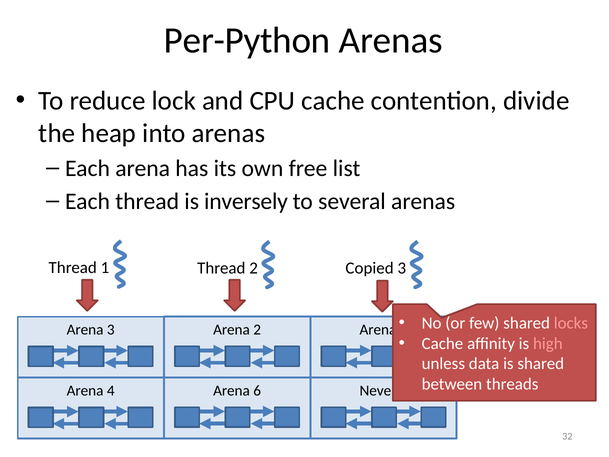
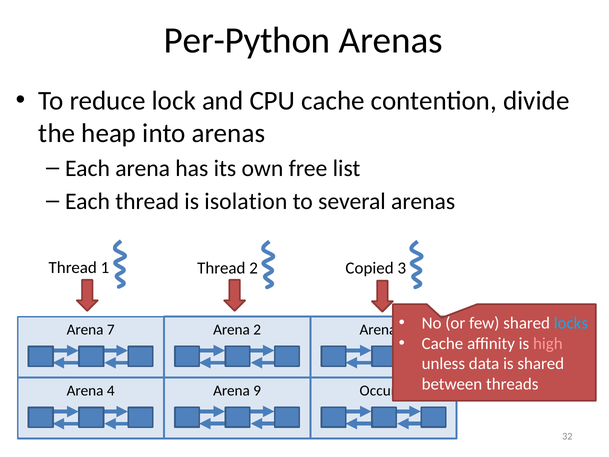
inversely: inversely -> isolation
locks colour: pink -> light blue
3 at (111, 330): 3 -> 7
Arena 6: 6 -> 9
Never: Never -> Occur
